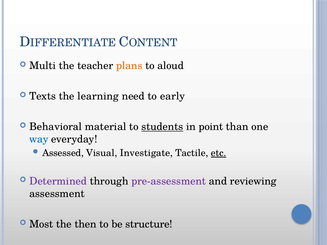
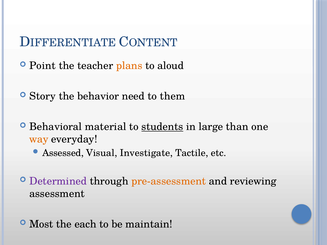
Multi: Multi -> Point
Texts: Texts -> Story
learning: learning -> behavior
early: early -> them
point: point -> large
way colour: blue -> orange
etc underline: present -> none
pre-assessment colour: purple -> orange
then: then -> each
structure: structure -> maintain
